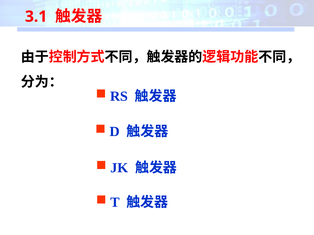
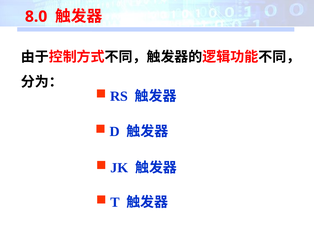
3.1: 3.1 -> 8.0
